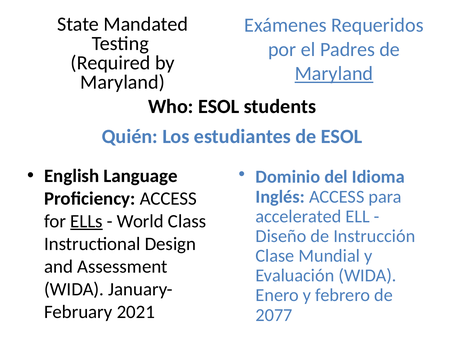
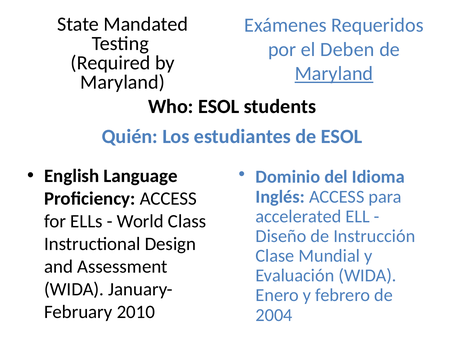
Padres: Padres -> Deben
ELLs underline: present -> none
2021: 2021 -> 2010
2077: 2077 -> 2004
